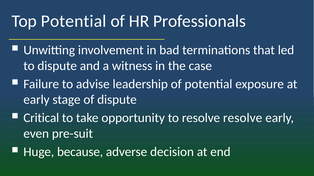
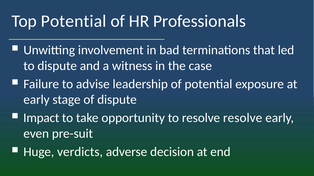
Critical: Critical -> Impact
because: because -> verdicts
